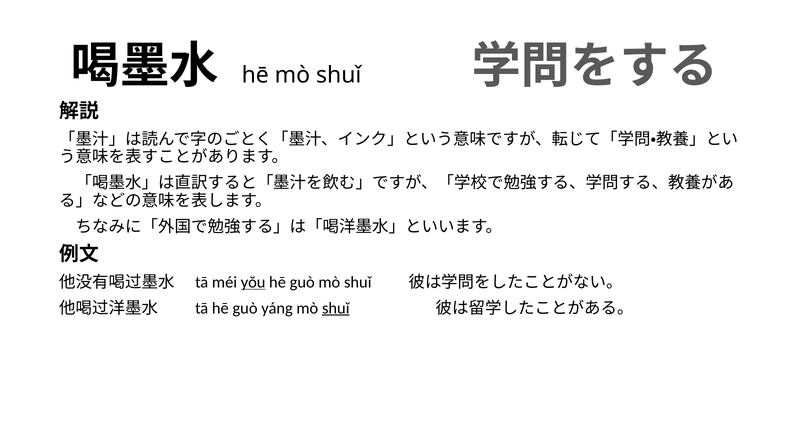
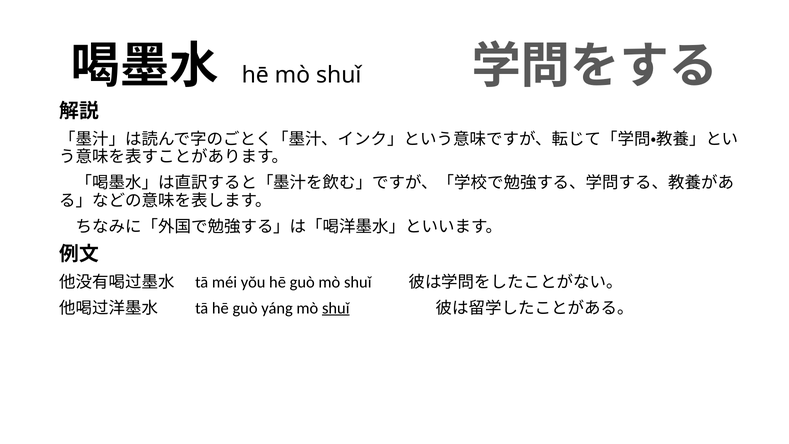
yŏu underline: present -> none
